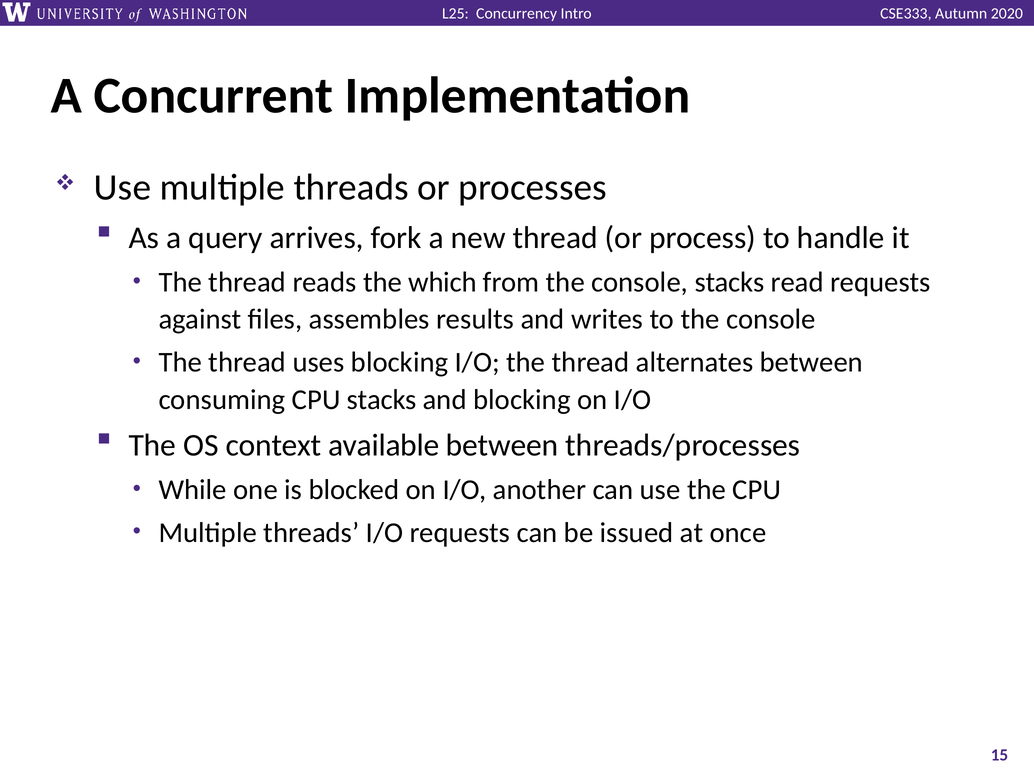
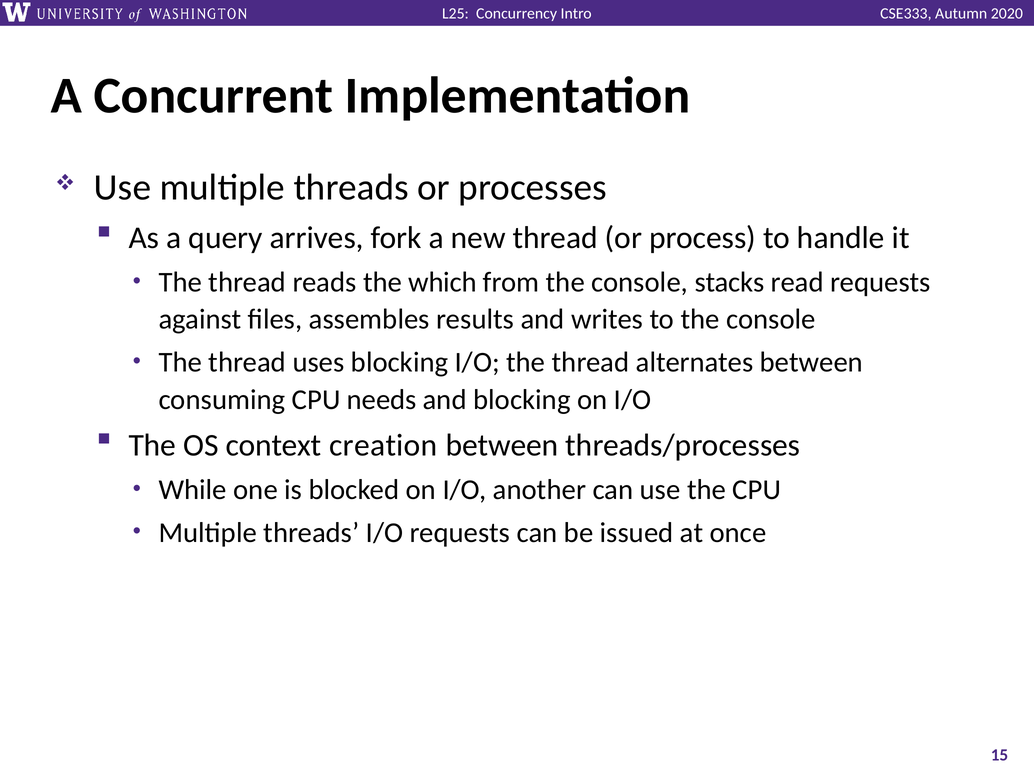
CPU stacks: stacks -> needs
available: available -> creation
